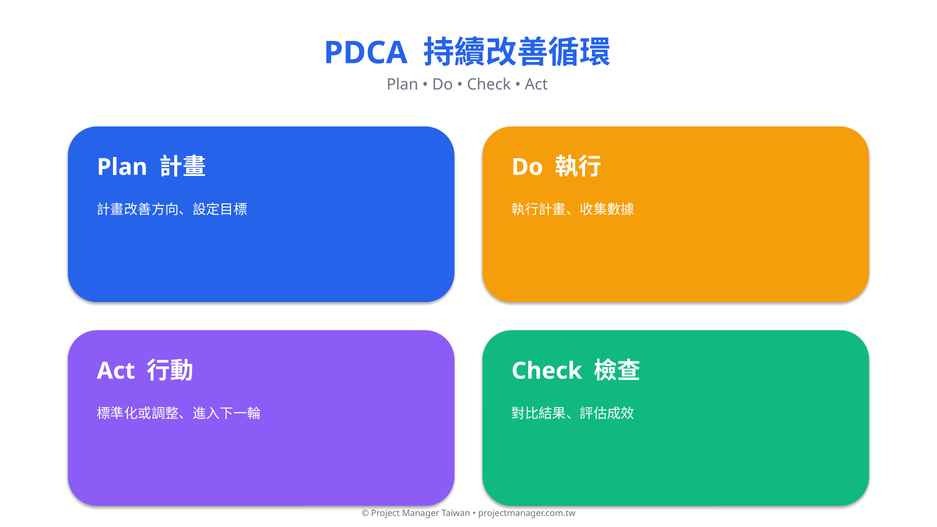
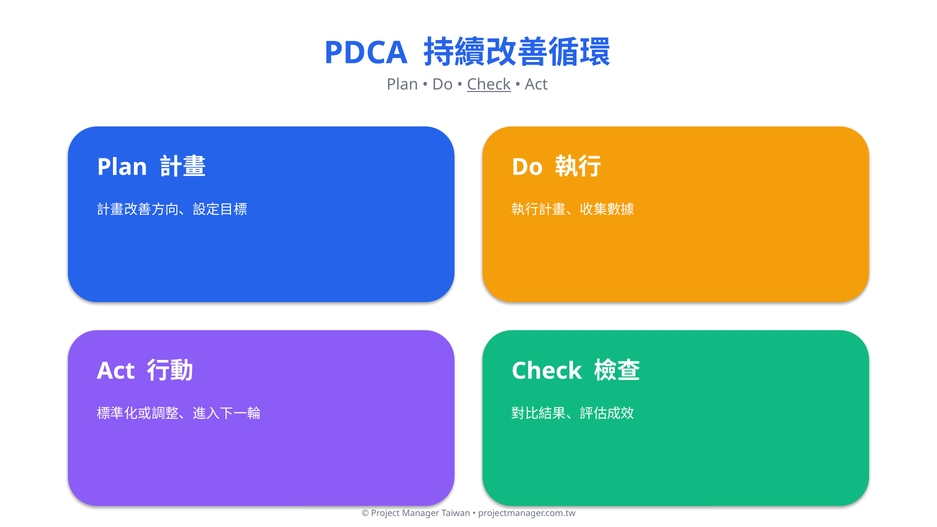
Check at (489, 85) underline: none -> present
